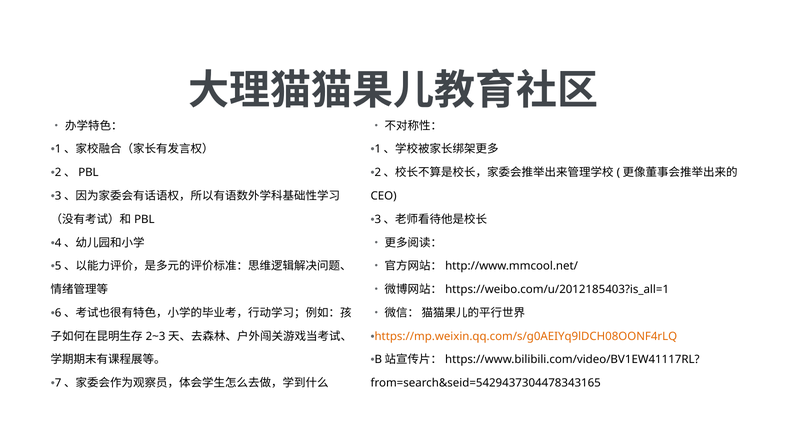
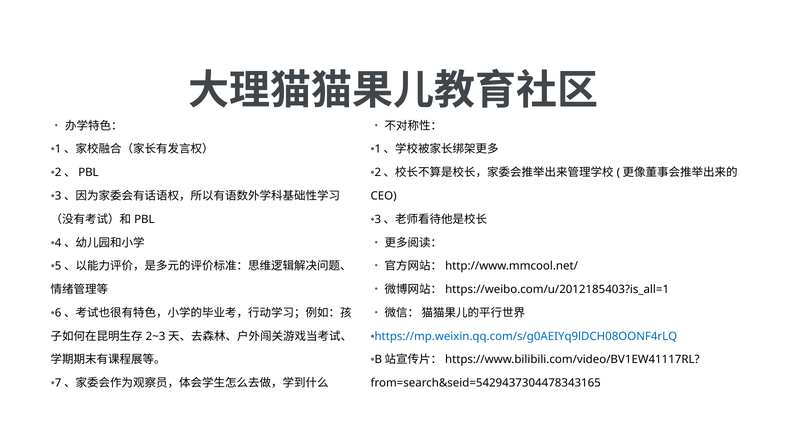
https://mp.weixin.qq.com/s/g0AEIYq9lDCH08OONF4rLQ colour: orange -> blue
